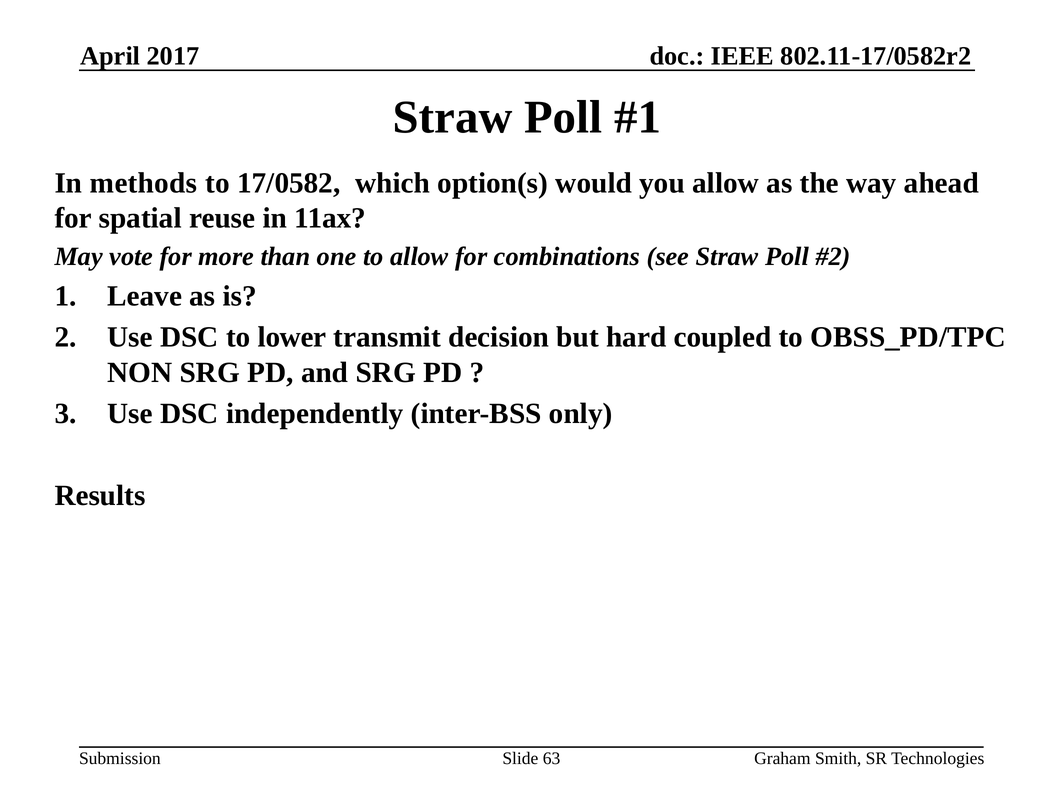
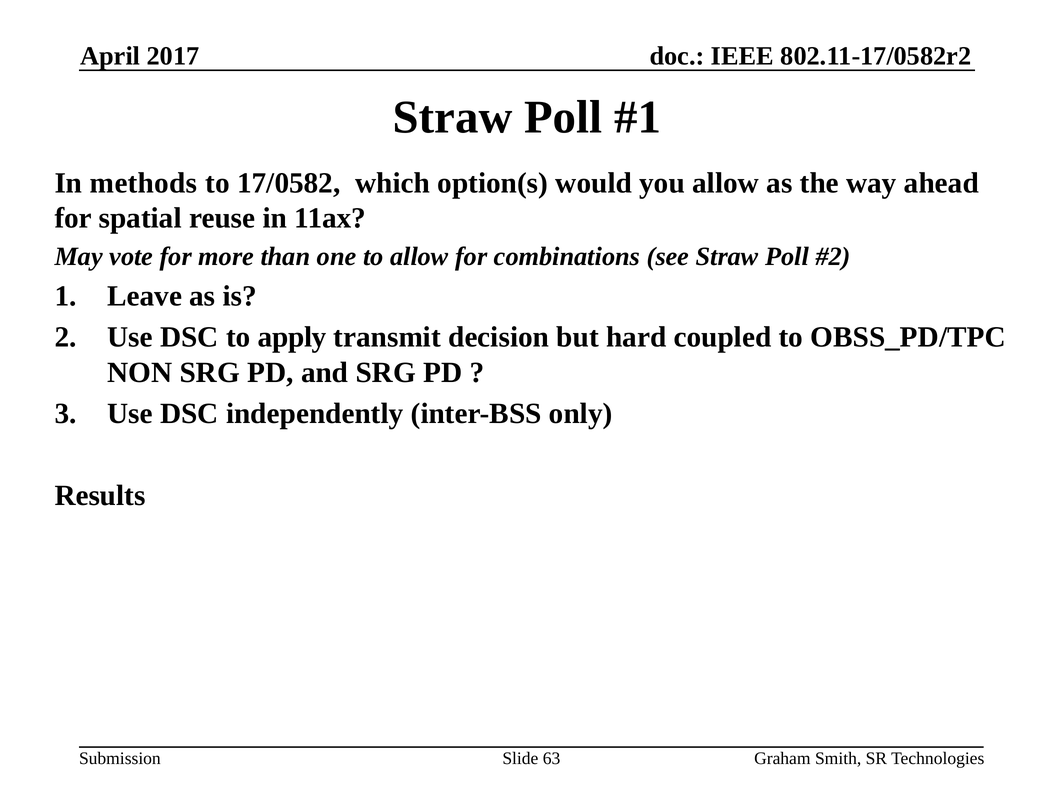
lower: lower -> apply
